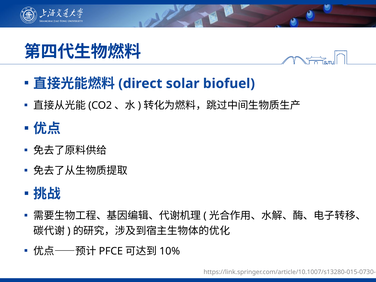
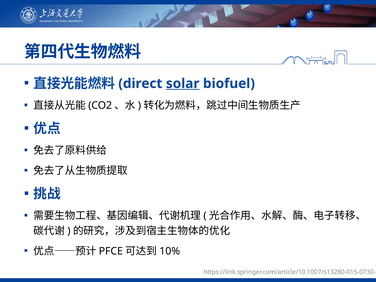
solar underline: none -> present
